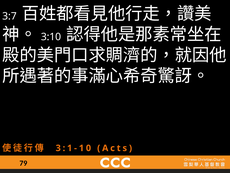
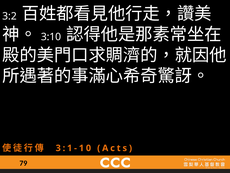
3:7: 3:7 -> 3:2
